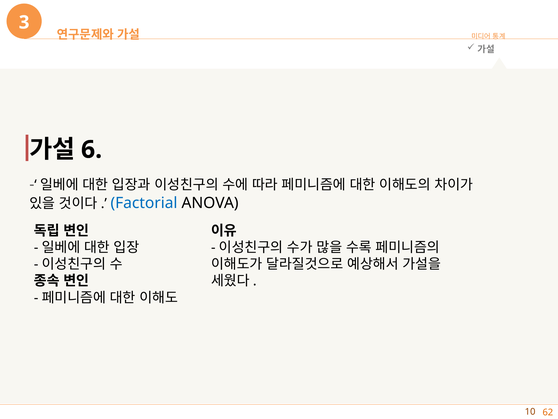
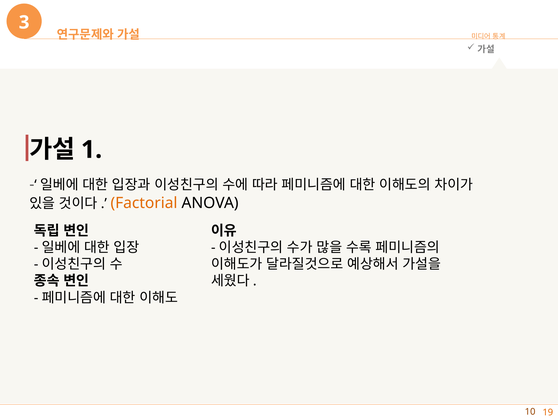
6: 6 -> 1
Factorial colour: blue -> orange
62: 62 -> 19
